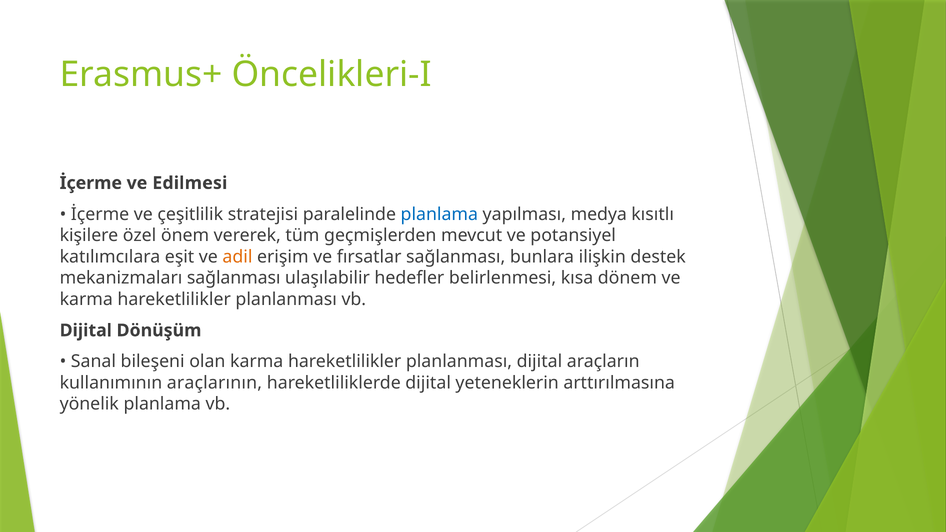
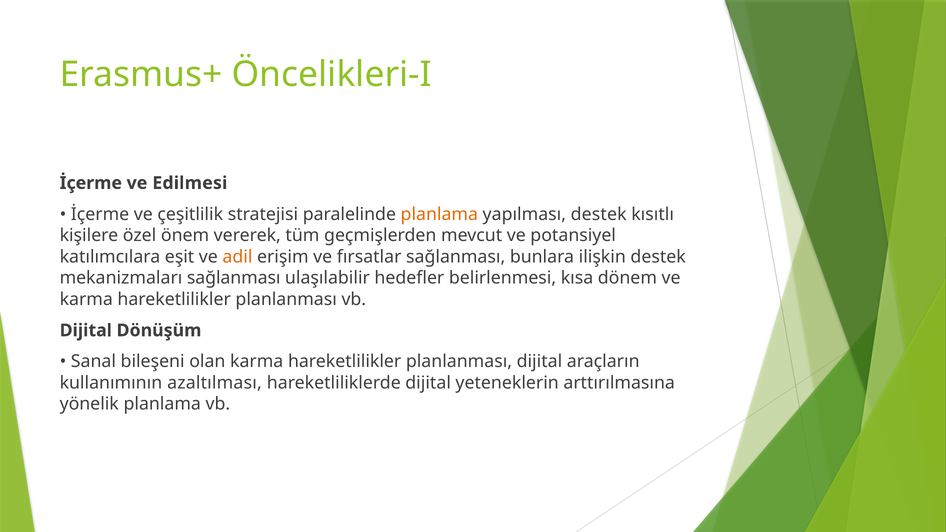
planlama at (439, 214) colour: blue -> orange
yapılması medya: medya -> destek
araçlarının: araçlarının -> azaltılması
